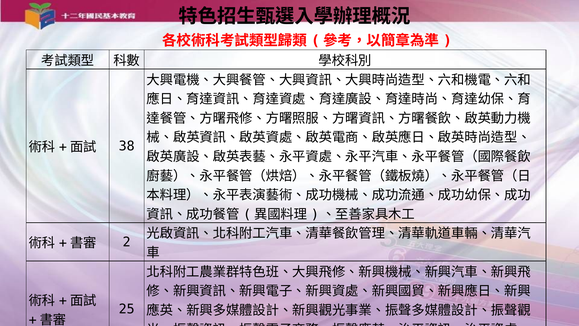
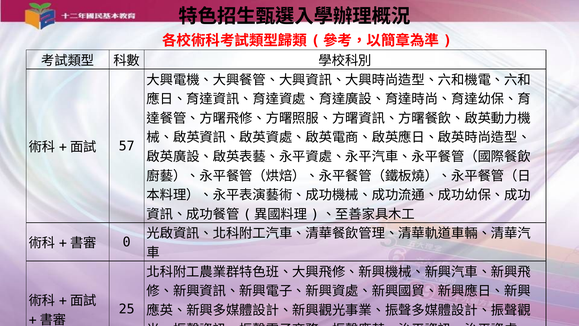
38: 38 -> 57
2: 2 -> 0
